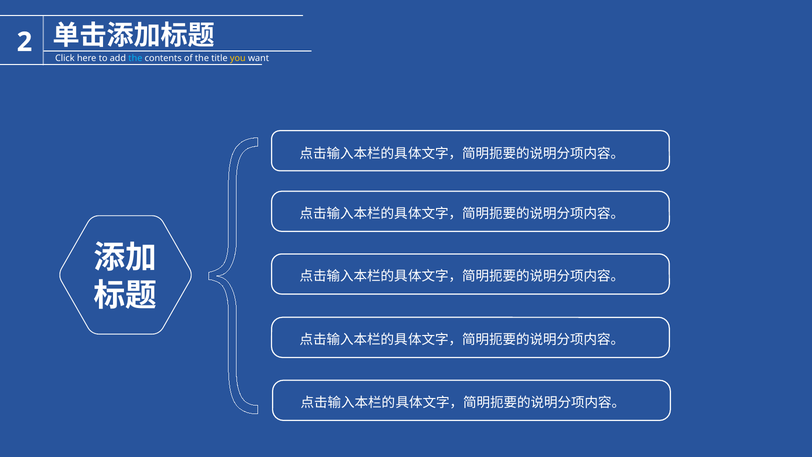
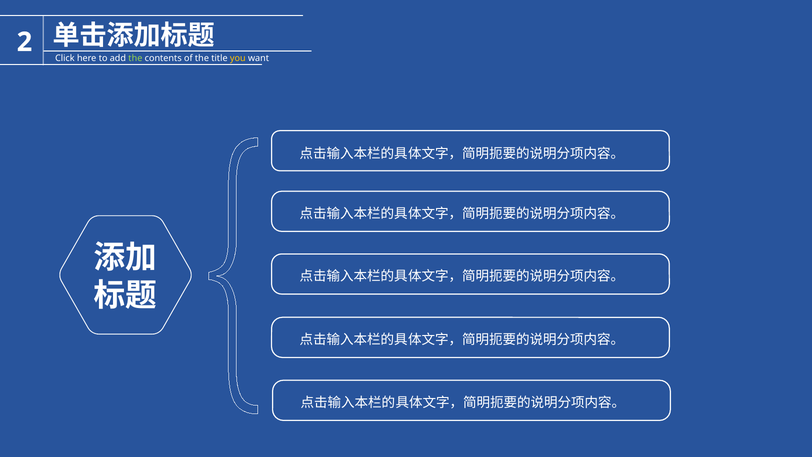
the at (135, 58) colour: light blue -> light green
